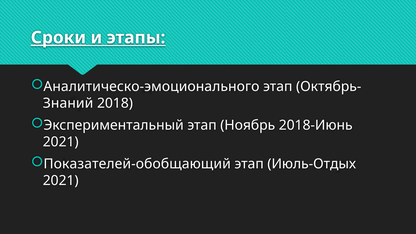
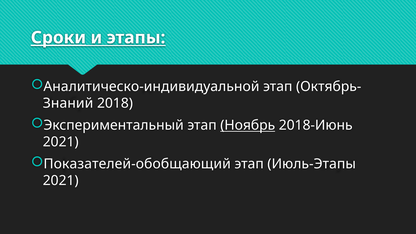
Аналитическо-эмоционального: Аналитическо-эмоционального -> Аналитическо-индивидуальной
Ноябрь underline: none -> present
Июль-Отдых: Июль-Отдых -> Июль-Этапы
